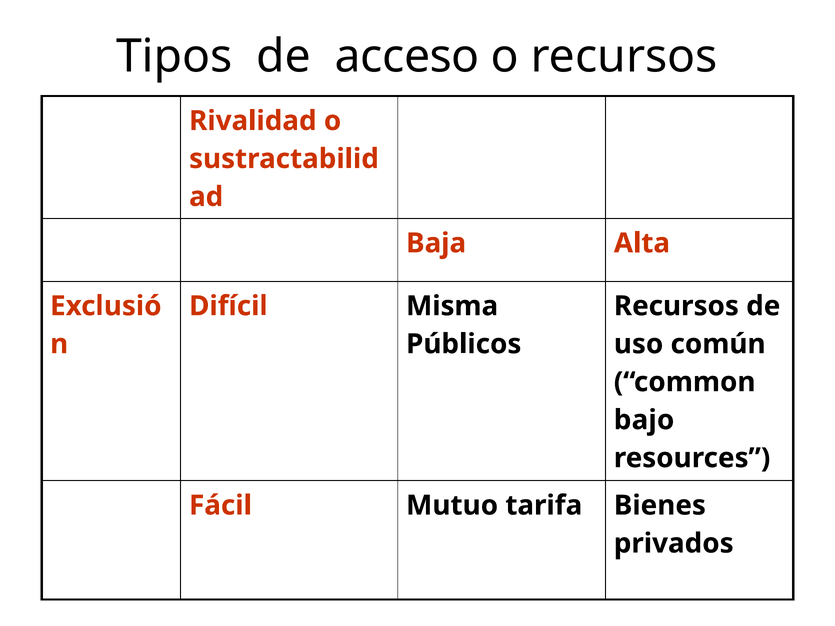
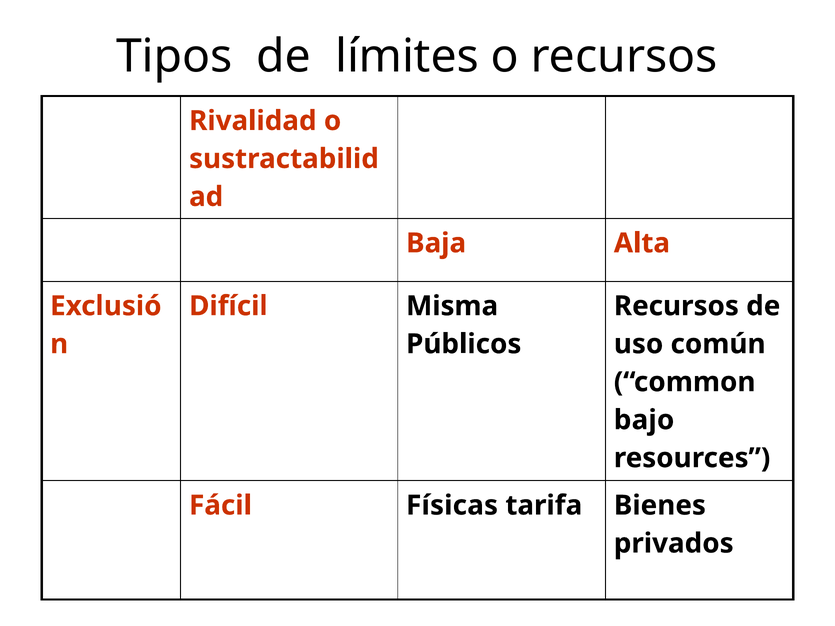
acceso: acceso -> límites
Mutuo: Mutuo -> Físicas
